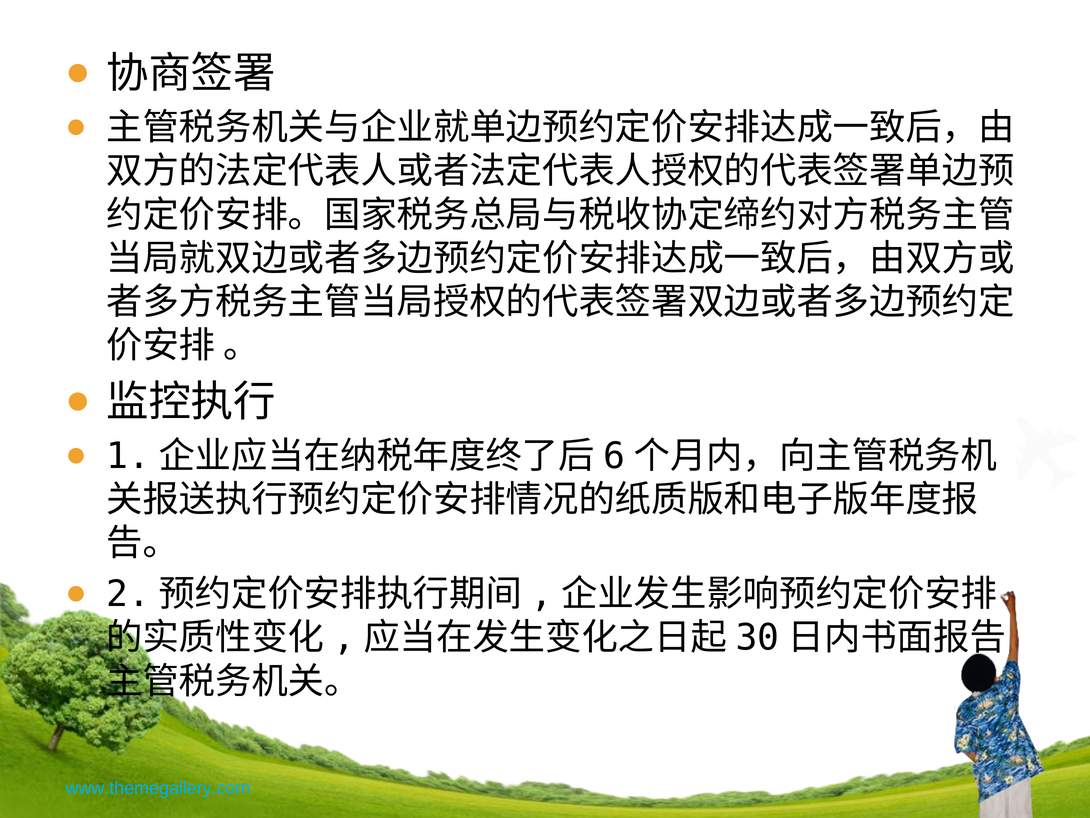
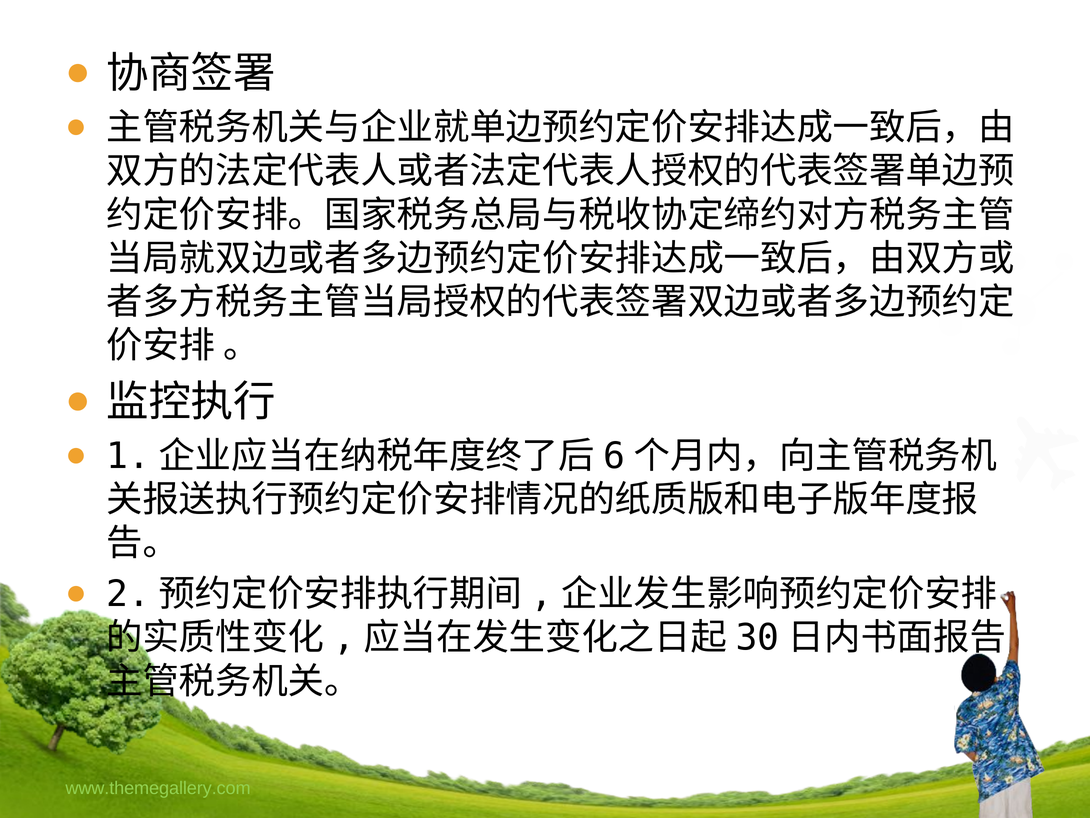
www.themegallery.com colour: light blue -> light green
